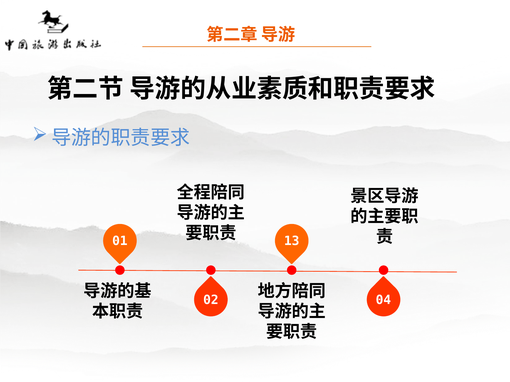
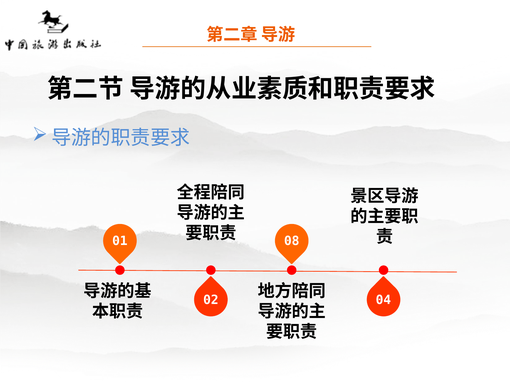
13: 13 -> 08
